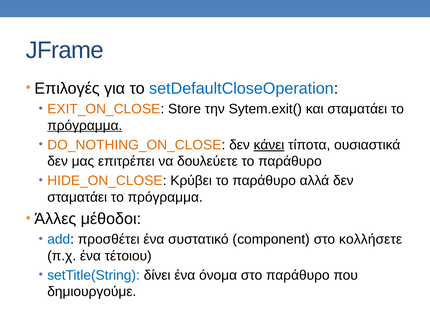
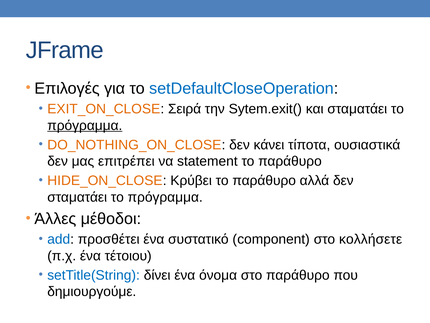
Store: Store -> Σειρά
κάνει underline: present -> none
δουλεύετε: δουλεύετε -> statement
